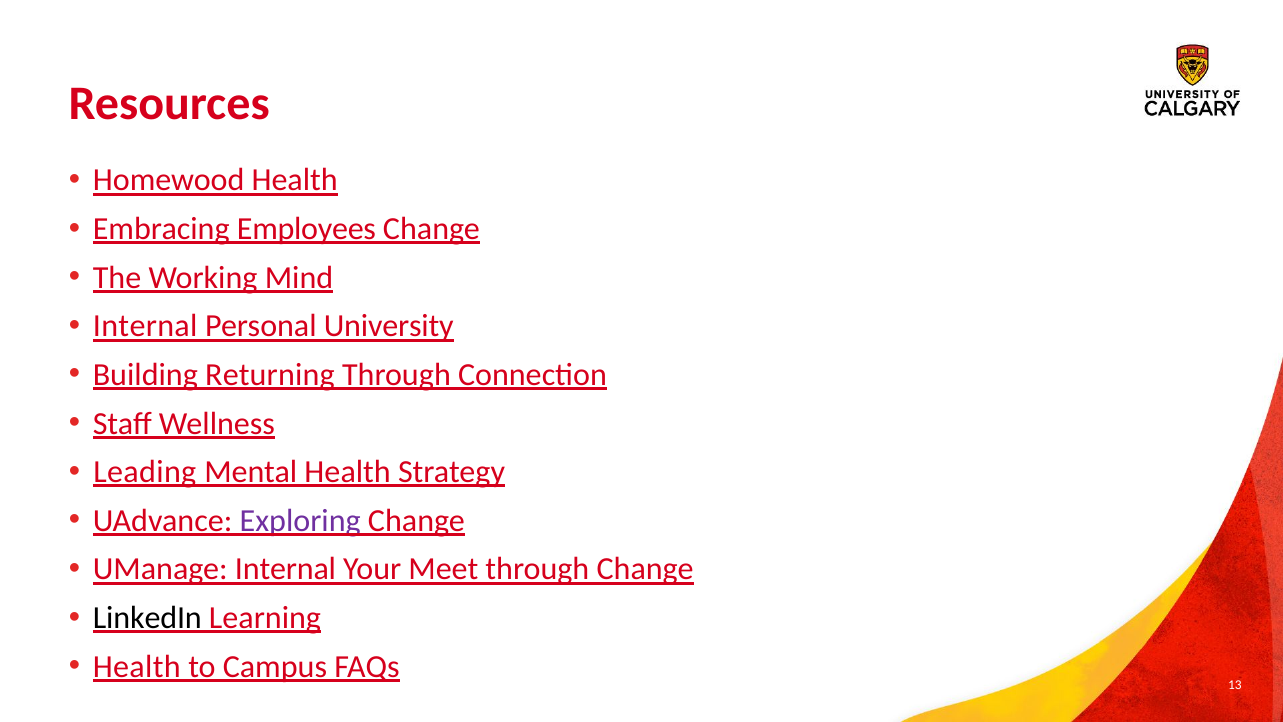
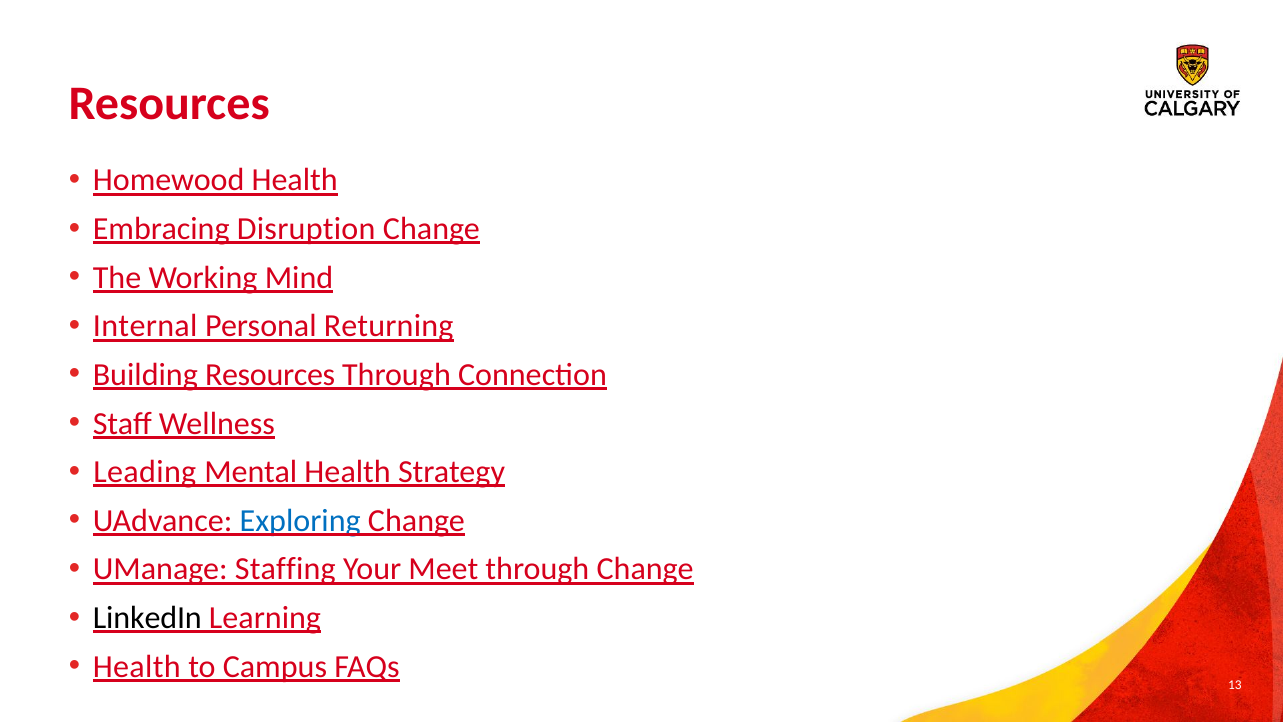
Employees: Employees -> Disruption
University: University -> Returning
Building Returning: Returning -> Resources
Exploring colour: purple -> blue
UManage Internal: Internal -> Staffing
